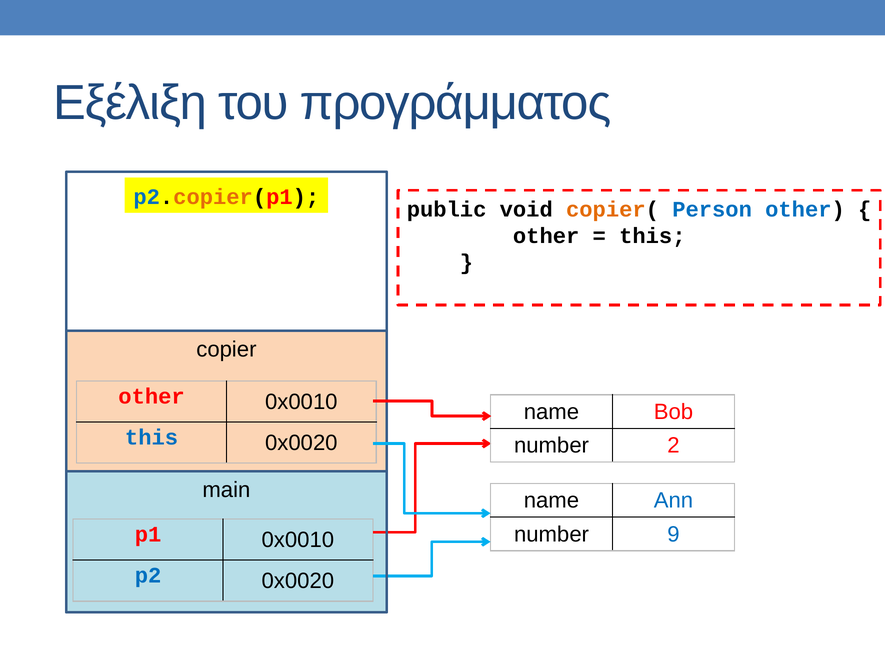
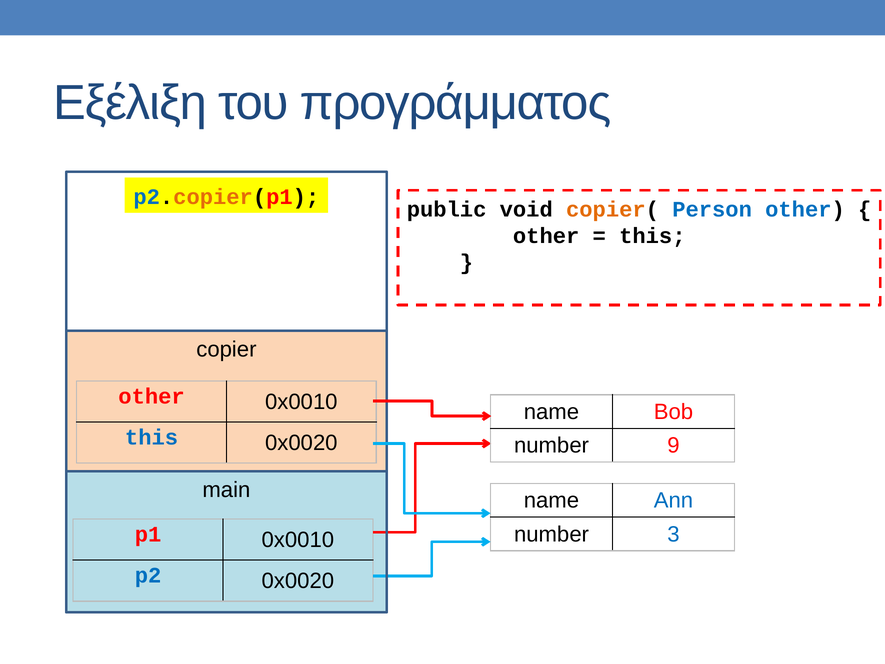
2: 2 -> 9
9: 9 -> 3
